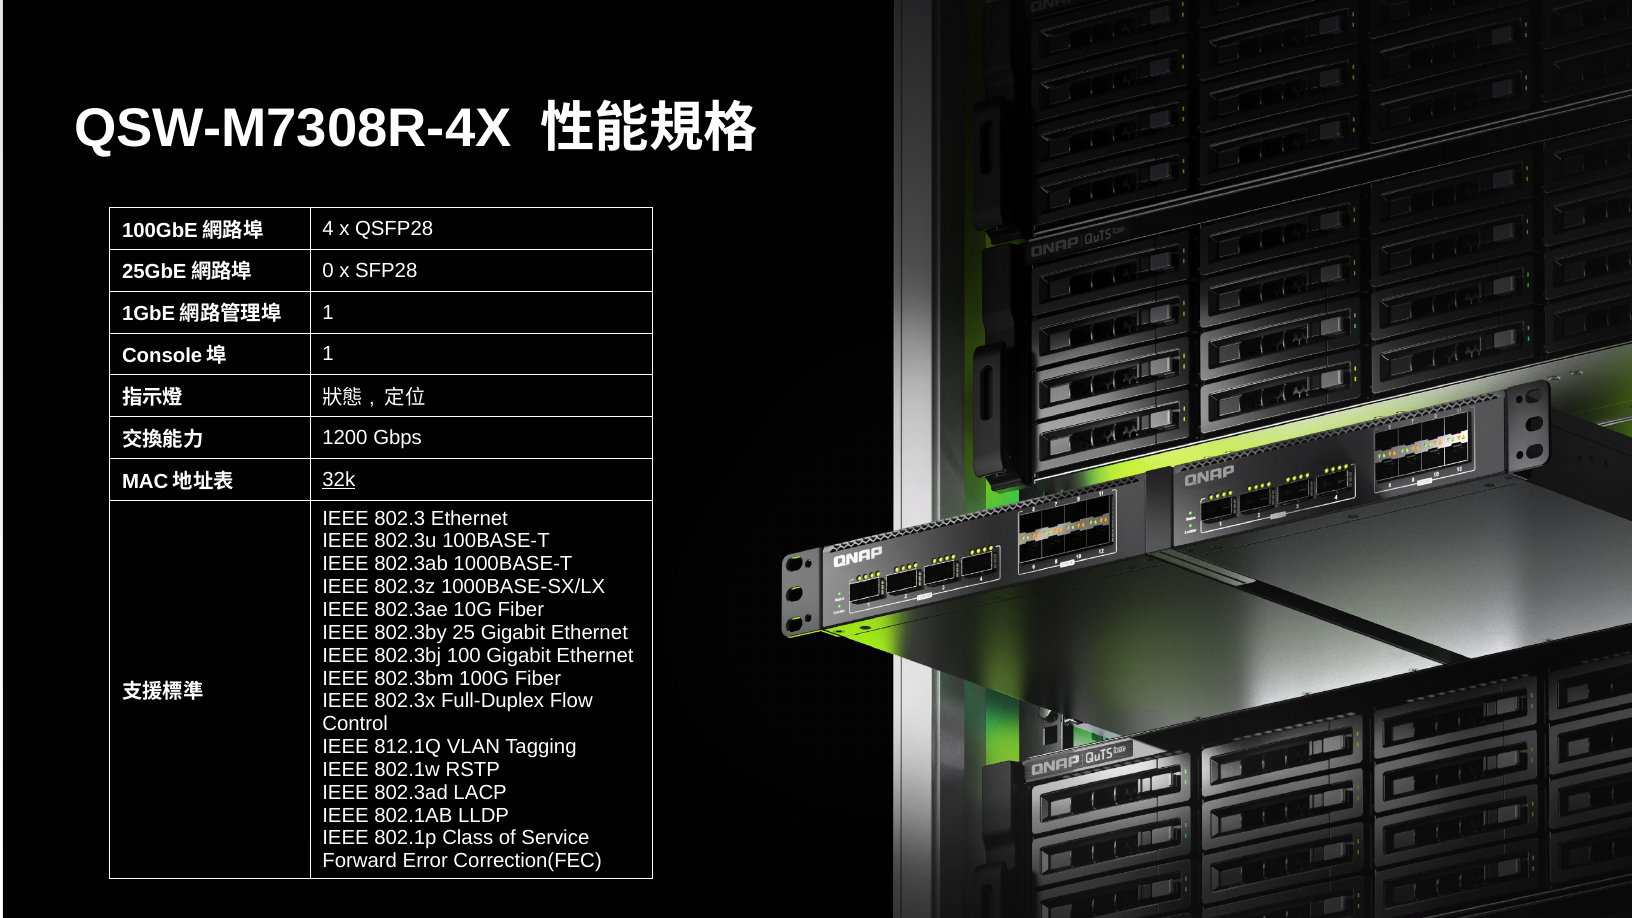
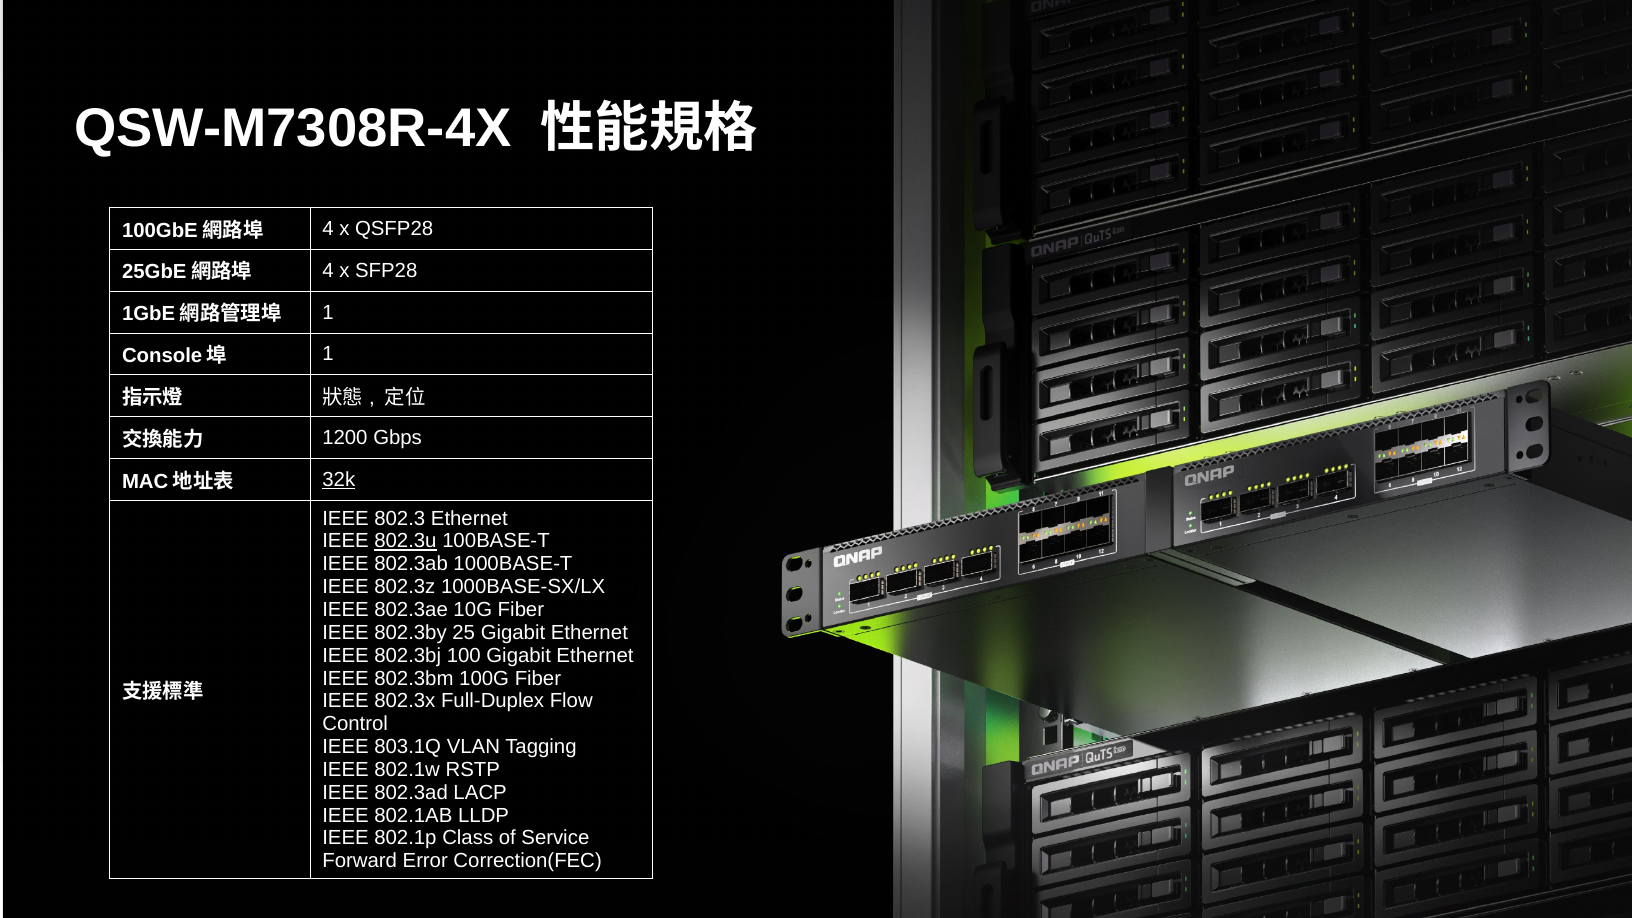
0 at (328, 271): 0 -> 4
802.3u underline: none -> present
812.1Q: 812.1Q -> 803.1Q
